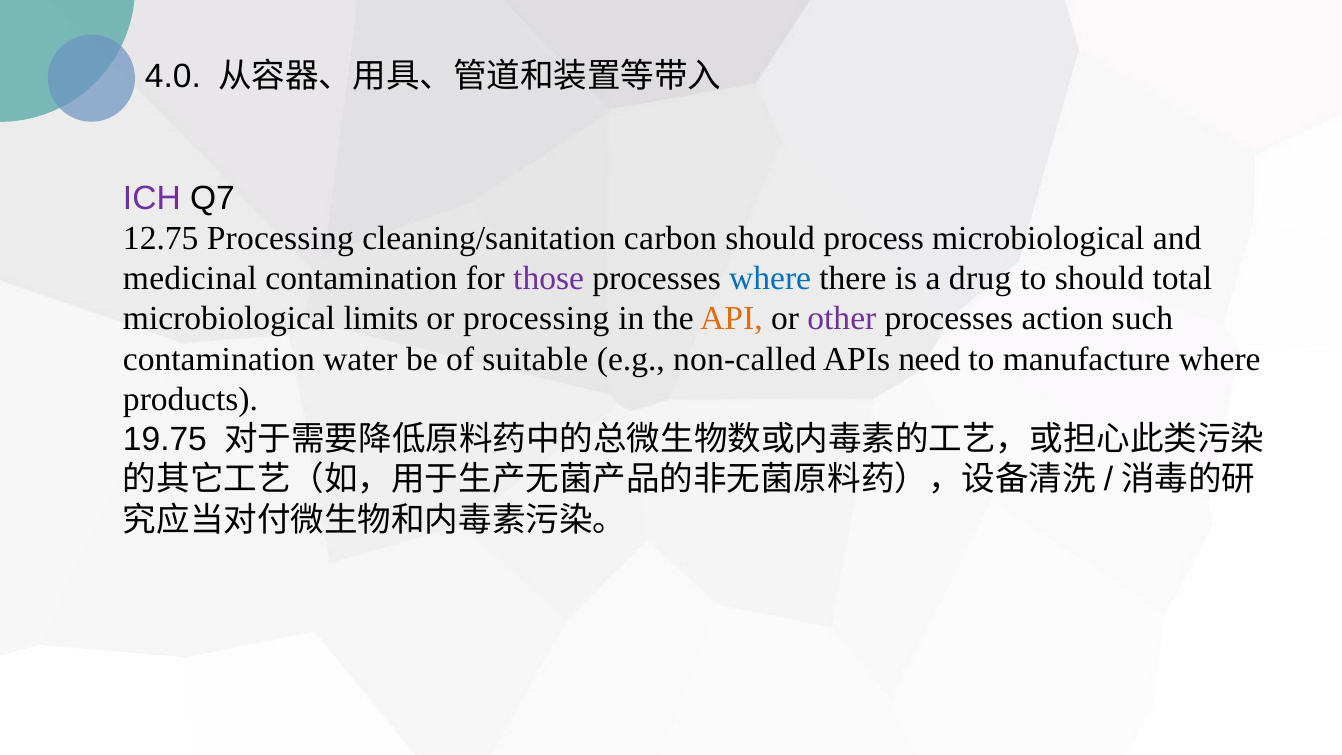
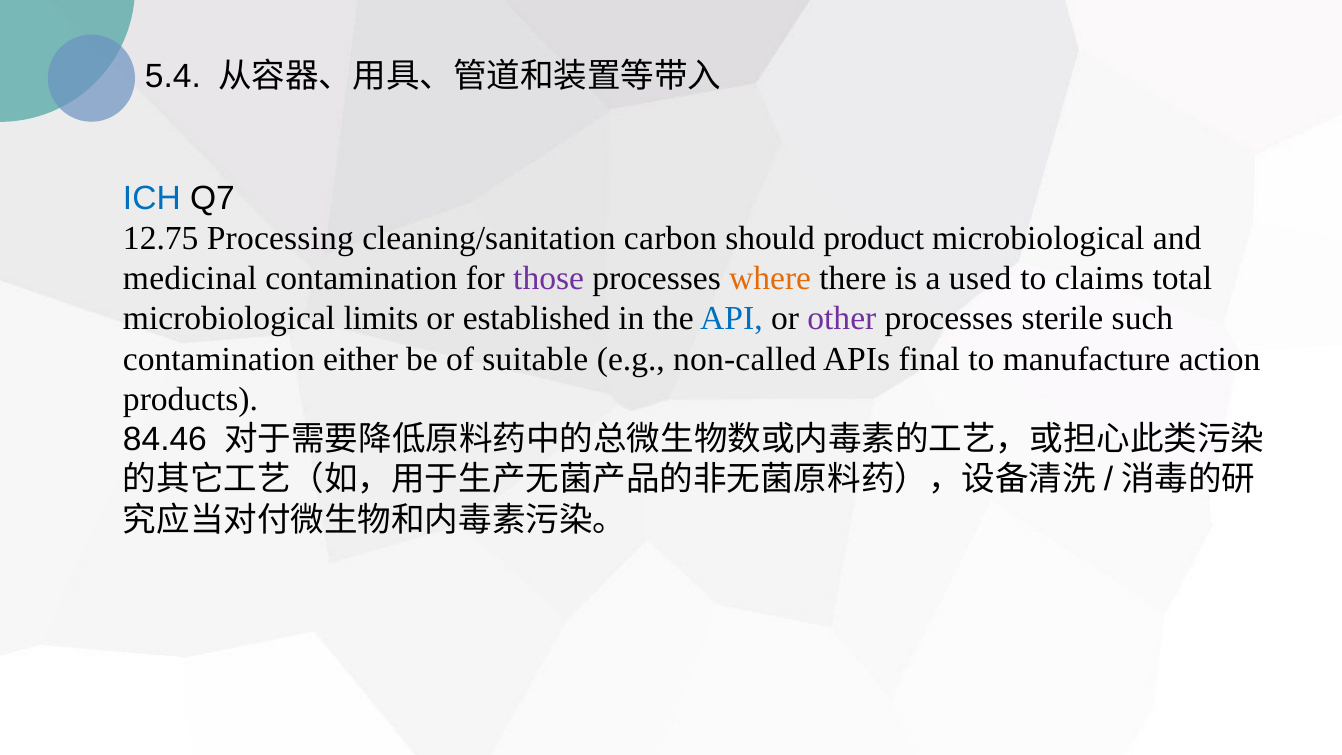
4.0: 4.0 -> 5.4
ICH colour: purple -> blue
process: process -> product
where at (770, 278) colour: blue -> orange
drug: drug -> used
to should: should -> claims
or processing: processing -> established
API colour: orange -> blue
action: action -> sterile
water: water -> either
need: need -> final
manufacture where: where -> action
19.75: 19.75 -> 84.46
